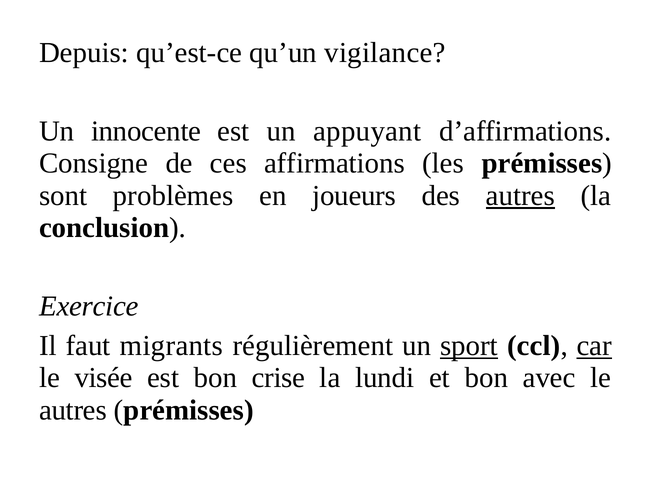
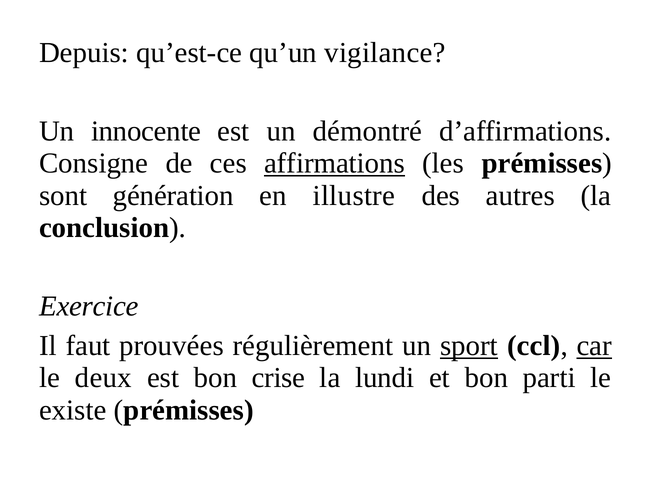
appuyant: appuyant -> démontré
affirmations underline: none -> present
problèmes: problèmes -> génération
joueurs: joueurs -> illustre
autres at (520, 196) underline: present -> none
migrants: migrants -> prouvées
visée: visée -> deux
avec: avec -> parti
autres at (73, 410): autres -> existe
